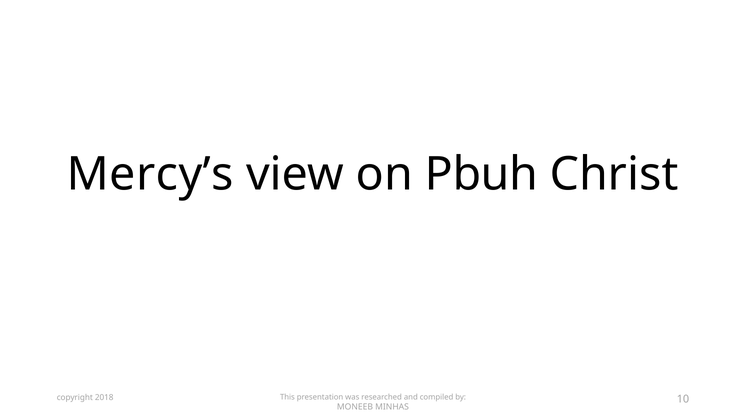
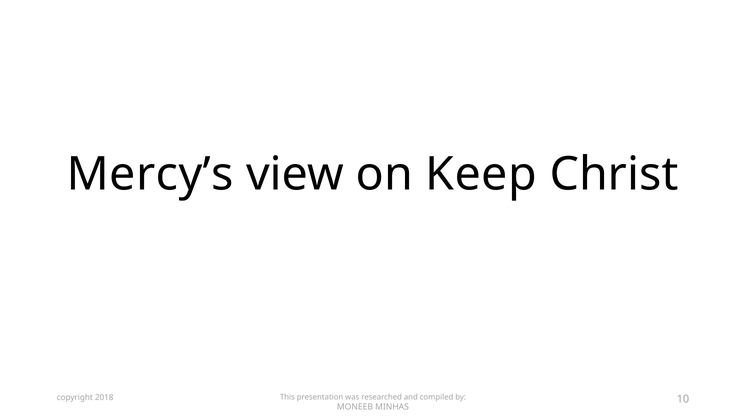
Pbuh: Pbuh -> Keep
